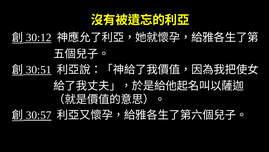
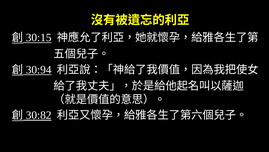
30:12: 30:12 -> 30:15
30:51: 30:51 -> 30:94
30:57: 30:57 -> 30:82
